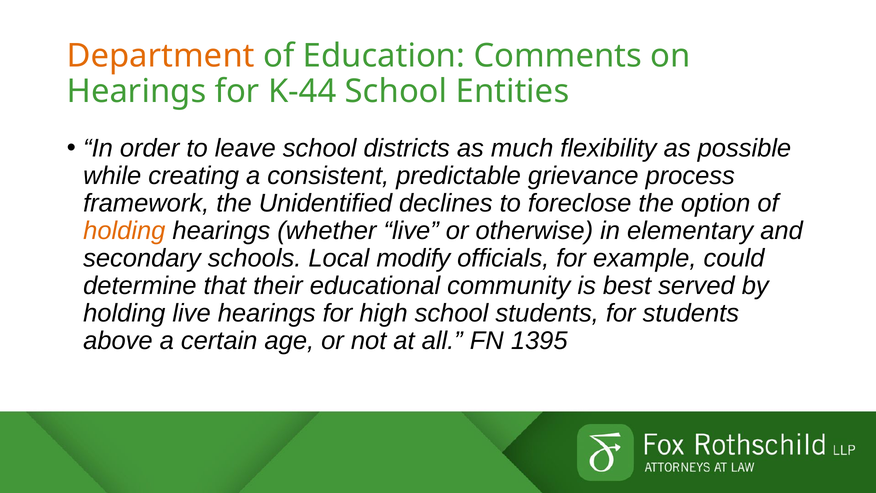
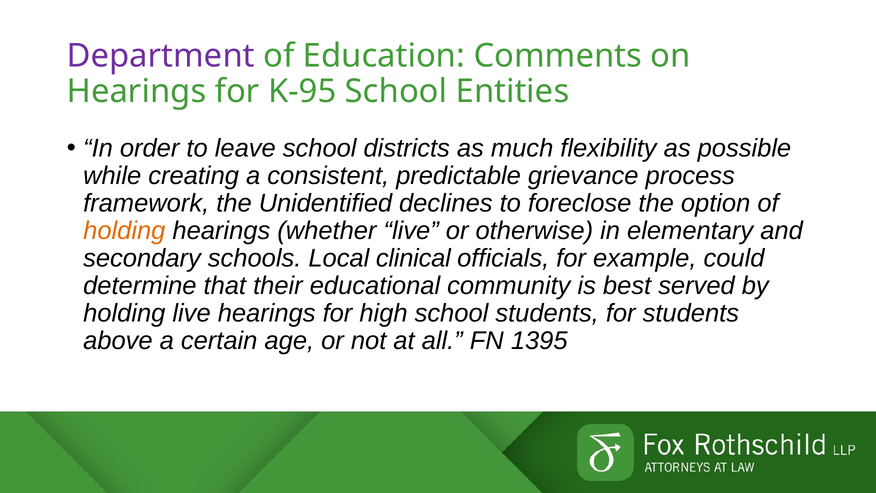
Department colour: orange -> purple
K-44: K-44 -> K-95
modify: modify -> clinical
